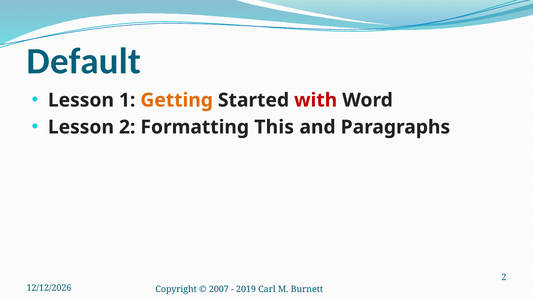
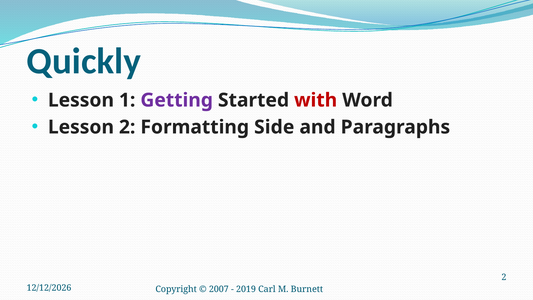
Default: Default -> Quickly
Getting colour: orange -> purple
This: This -> Side
